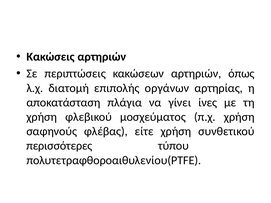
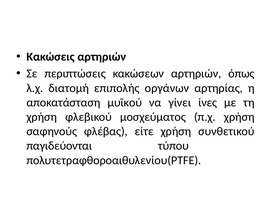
πλάγια: πλάγια -> μυϊκού
περισσότερες: περισσότερες -> παγιδεύονται
